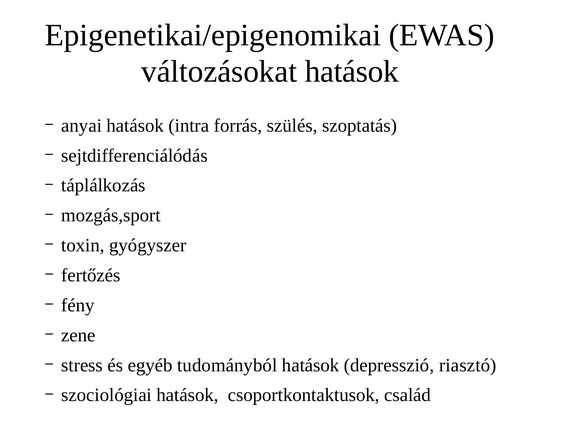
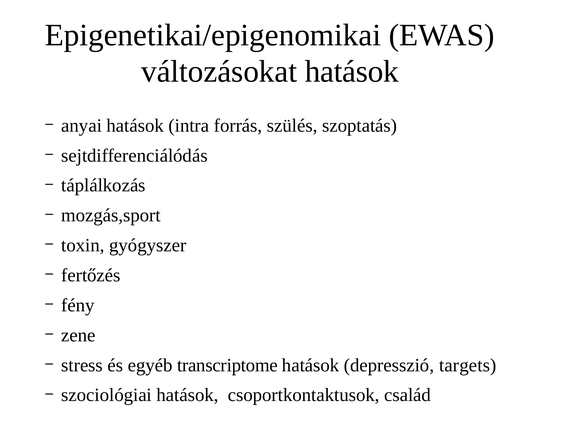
tudományból: tudományból -> transcriptome
riasztó: riasztó -> targets
